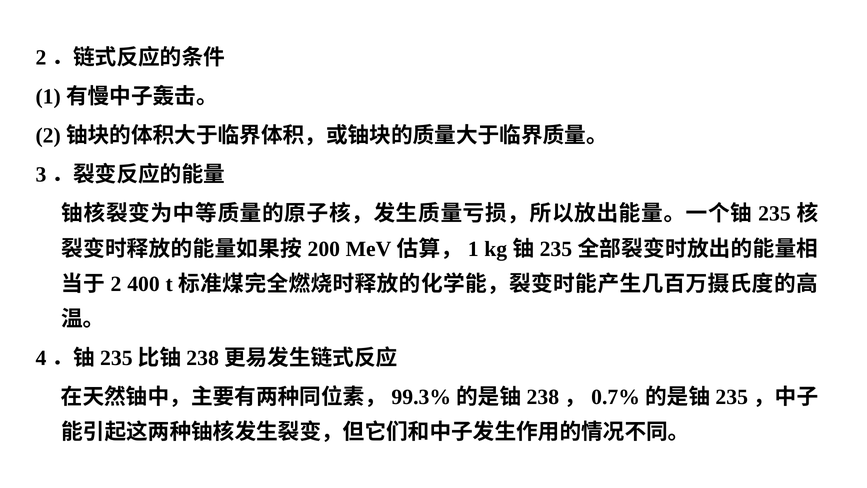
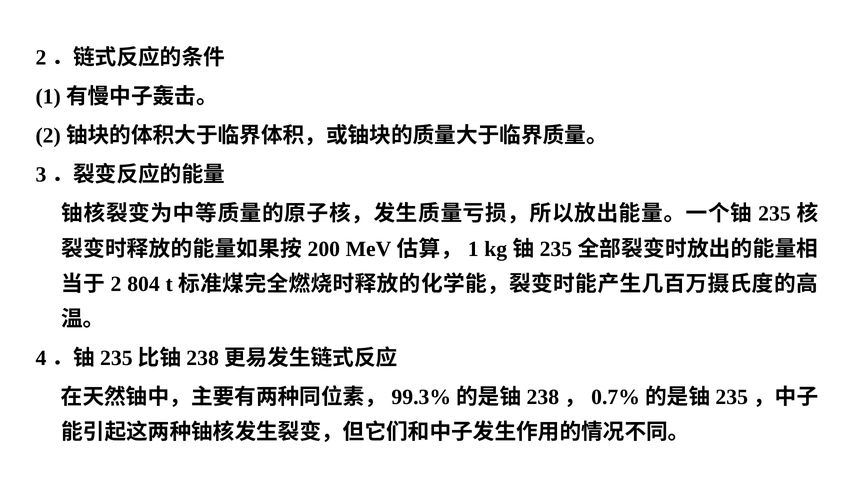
400: 400 -> 804
